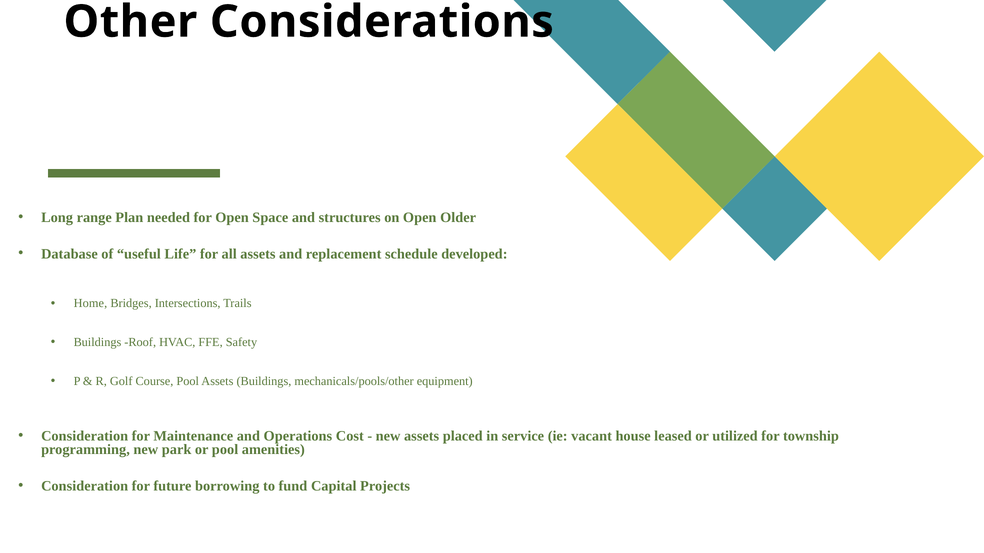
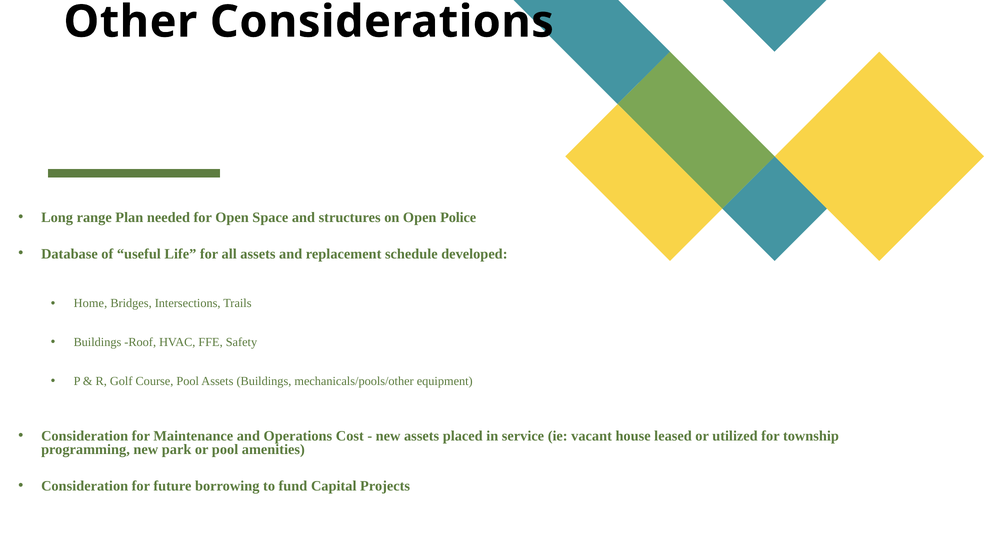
Older: Older -> Police
